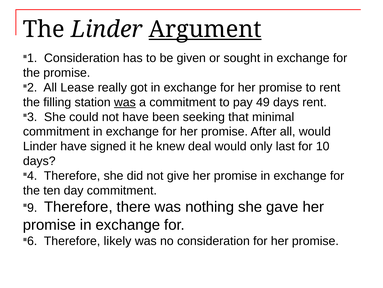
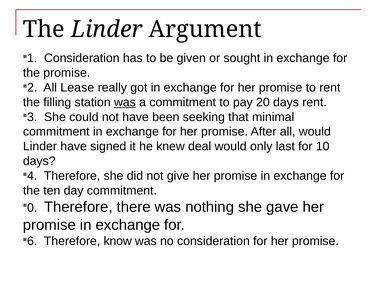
Argument underline: present -> none
49: 49 -> 20
9: 9 -> 0
likely: likely -> know
